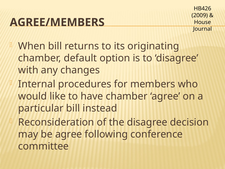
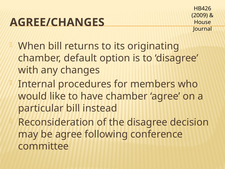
AGREE/MEMBERS: AGREE/MEMBERS -> AGREE/CHANGES
